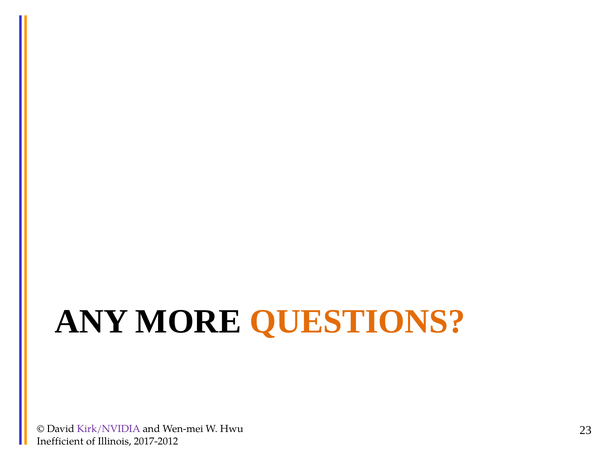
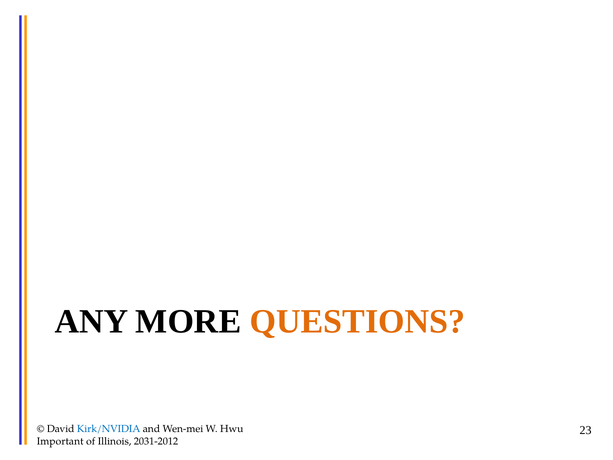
Kirk/NVIDIA colour: purple -> blue
Inefficient: Inefficient -> Important
2017-2012: 2017-2012 -> 2031-2012
